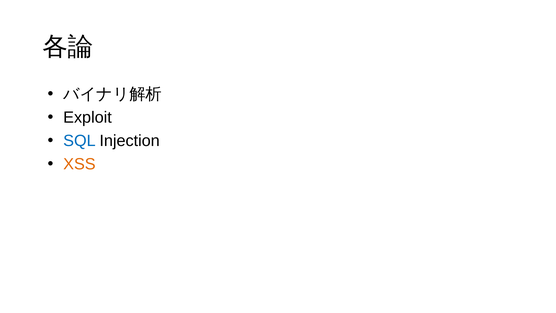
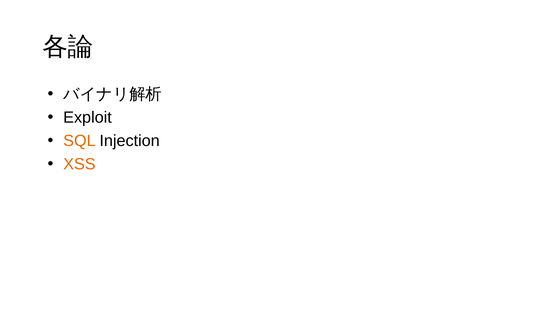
SQL colour: blue -> orange
